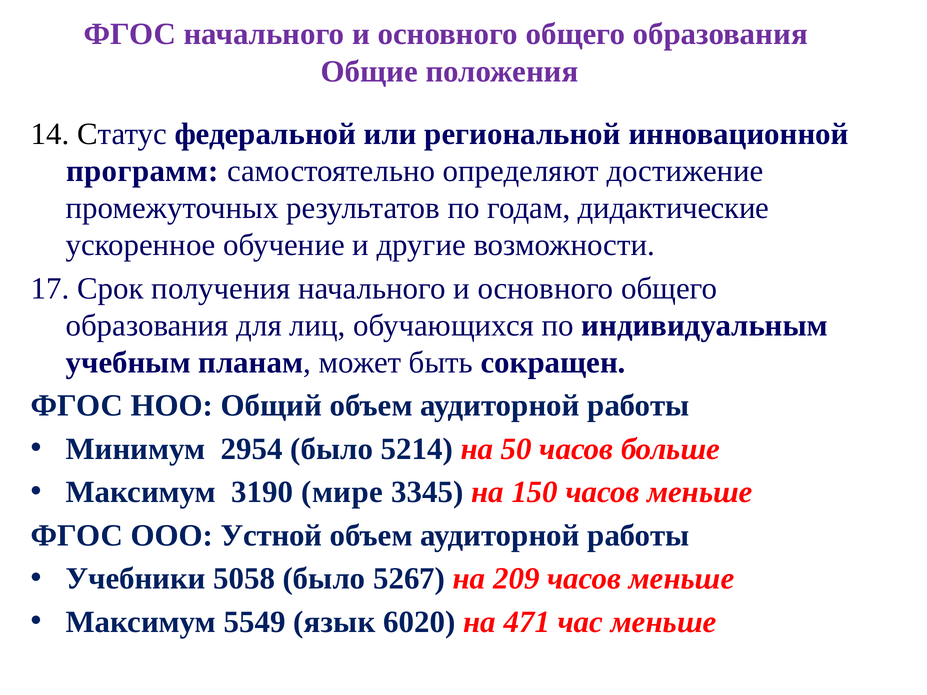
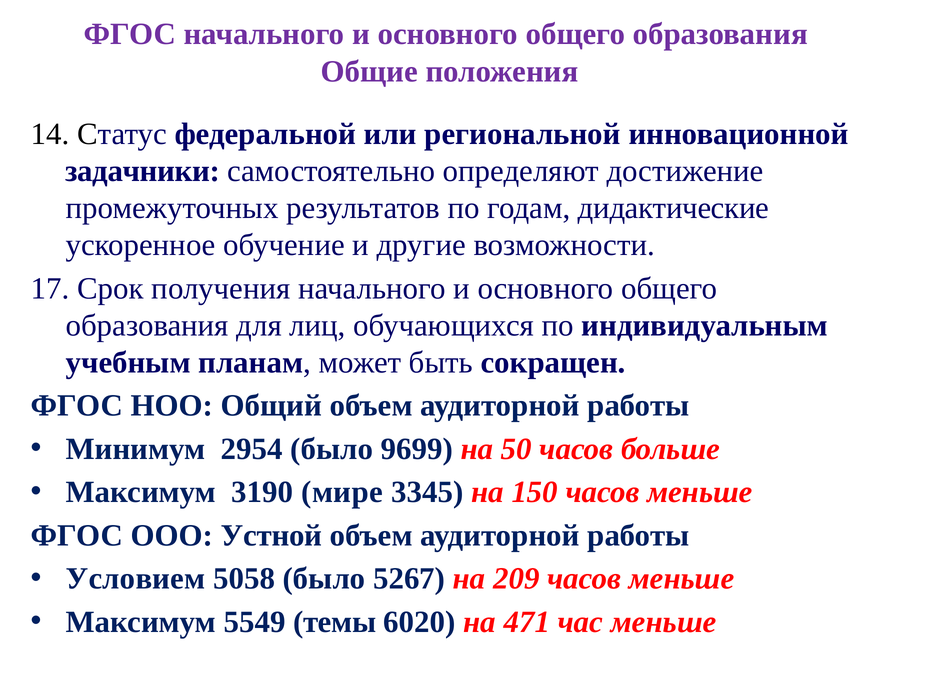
программ: программ -> задачники
5214: 5214 -> 9699
Учебники: Учебники -> Условием
язык: язык -> темы
